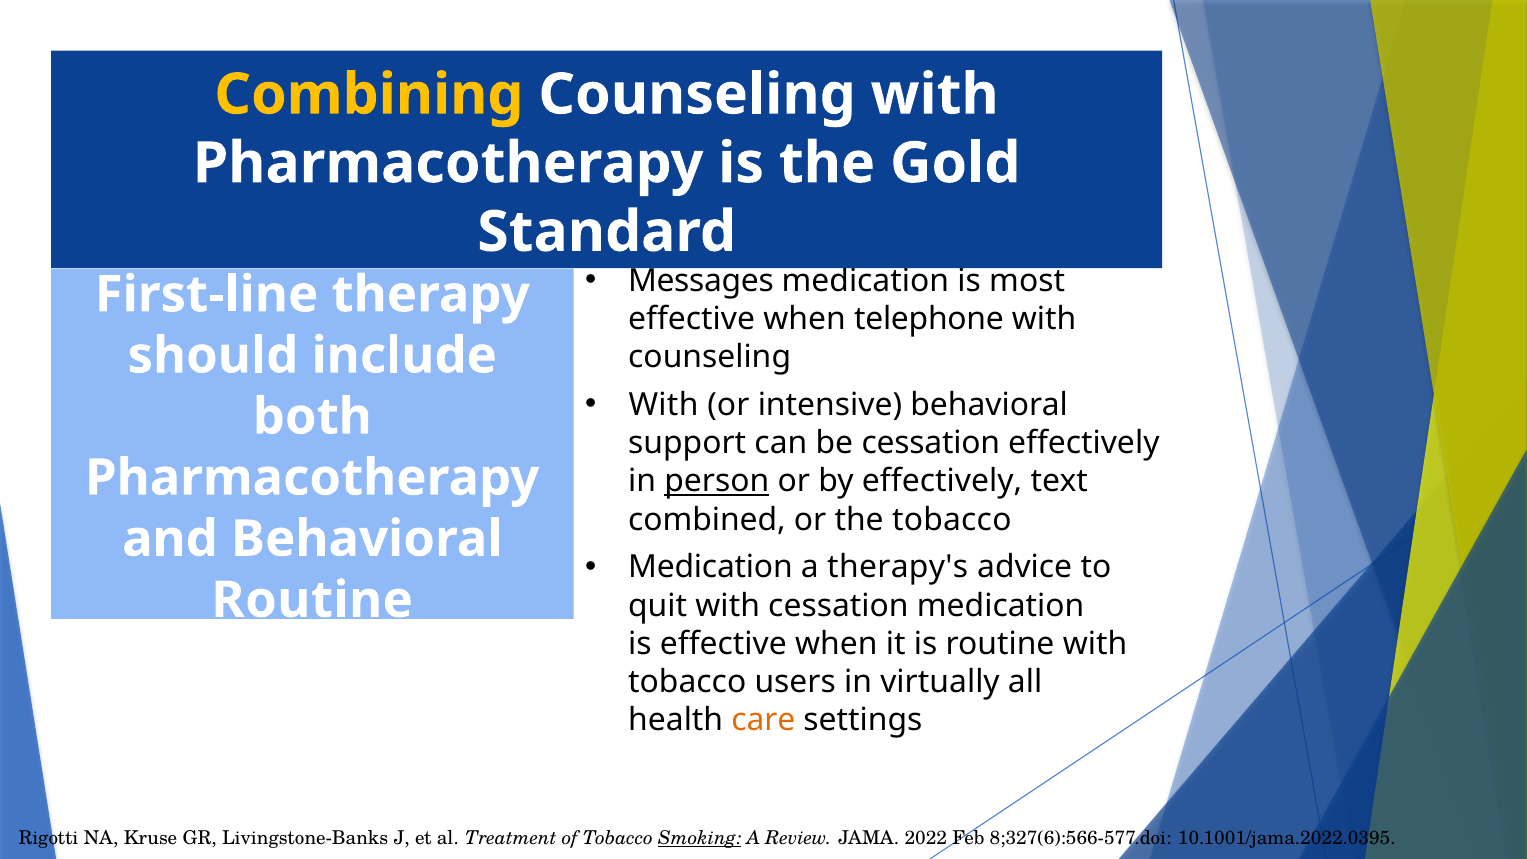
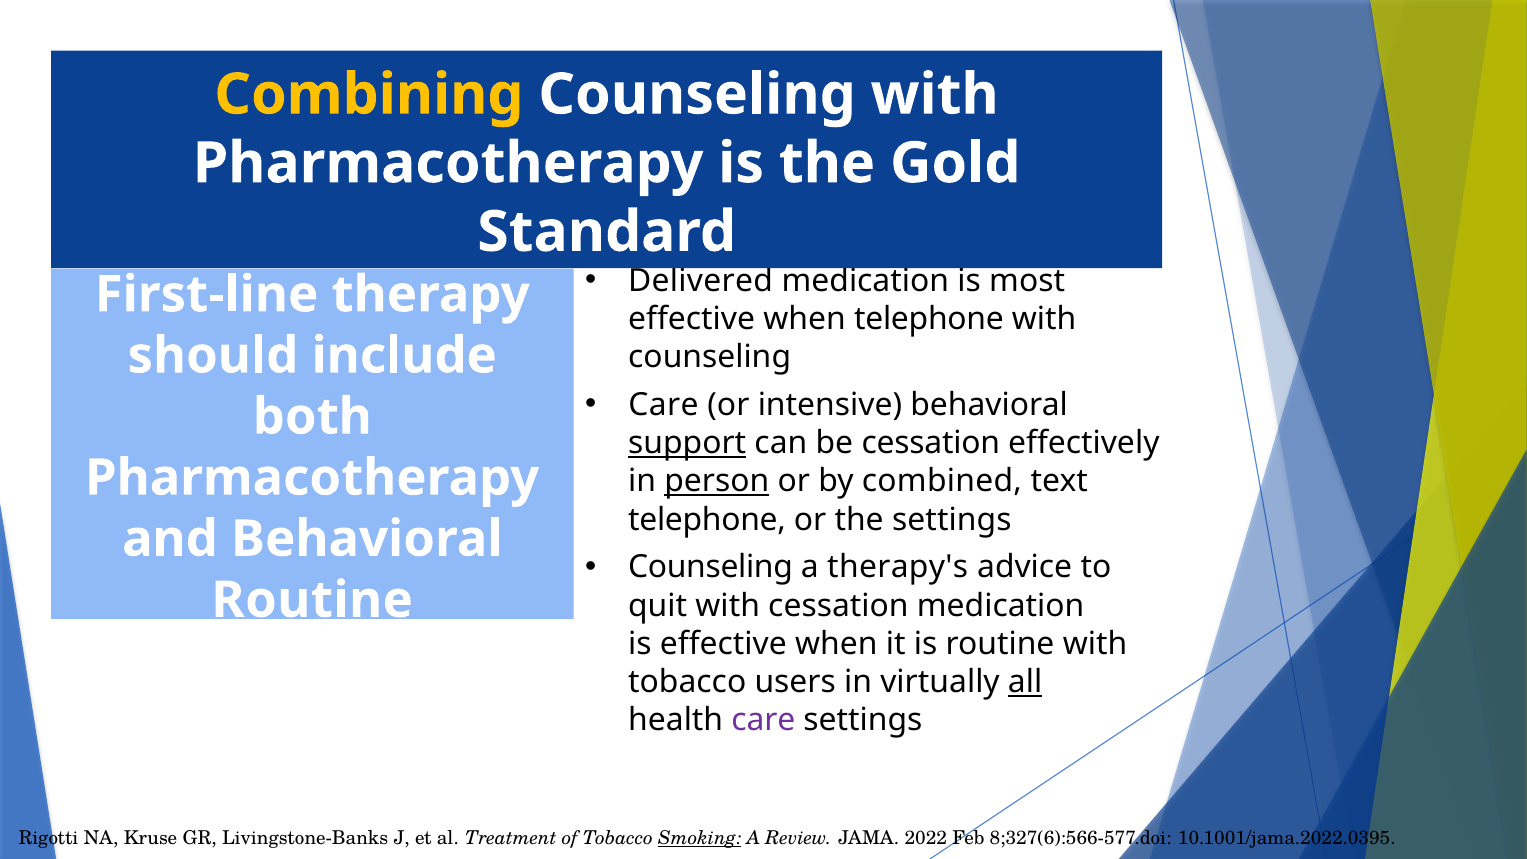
Messages: Messages -> Delivered
With at (663, 405): With -> Care
support underline: none -> present
by effectively: effectively -> combined
combined at (707, 520): combined -> telephone
the tobacco: tobacco -> settings
Medication at (710, 567): Medication -> Counseling
all underline: none -> present
care at (763, 720) colour: orange -> purple
